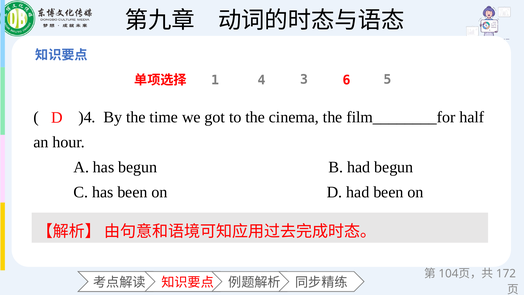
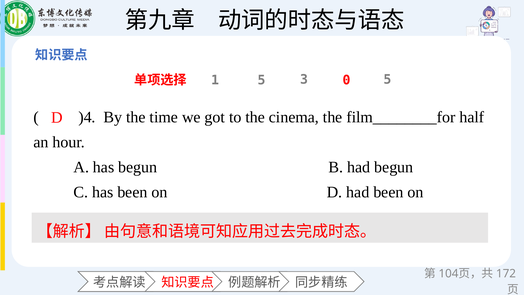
1 4: 4 -> 5
6: 6 -> 0
